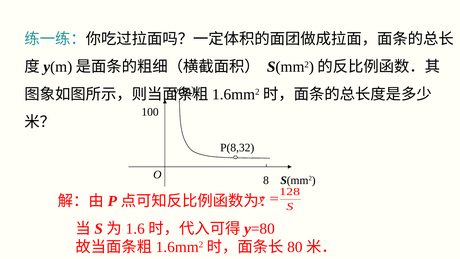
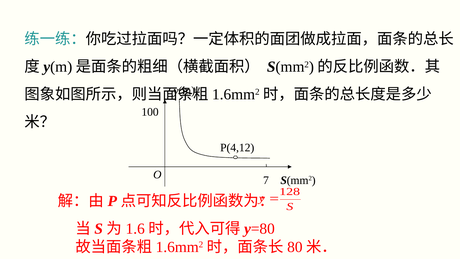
P(8,32: P(8,32 -> P(4,12
8: 8 -> 7
